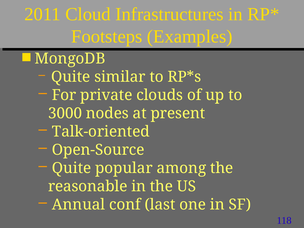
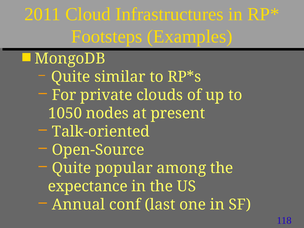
3000: 3000 -> 1050
reasonable: reasonable -> expectance
